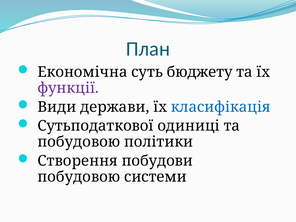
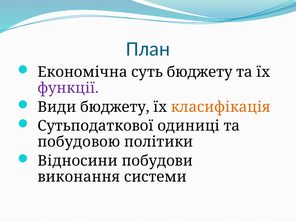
Види держави: держави -> бюджету
класифікація colour: blue -> orange
Створення: Створення -> Відносини
побудовою at (79, 177): побудовою -> виконання
